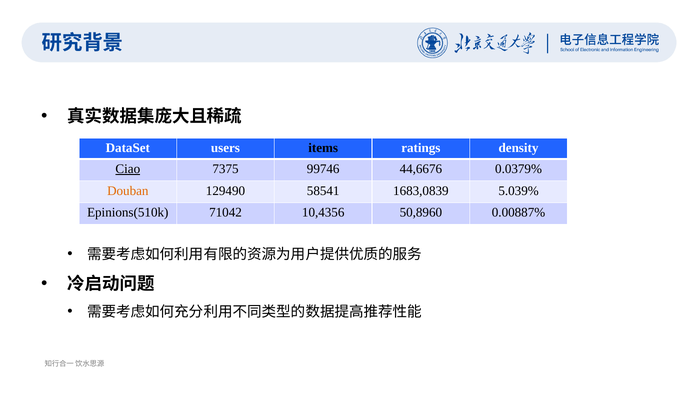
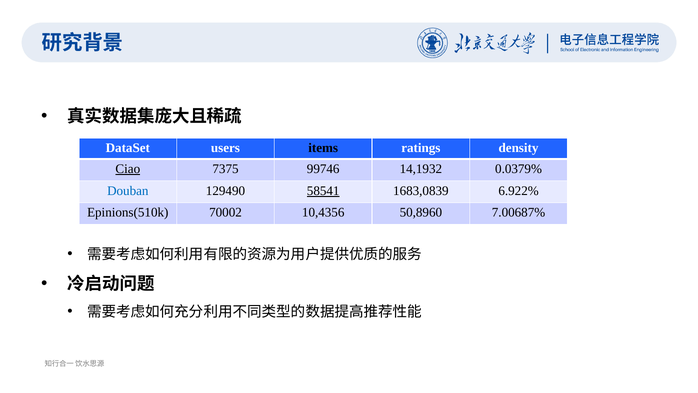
44,6676: 44,6676 -> 14,1932
Douban colour: orange -> blue
58541 underline: none -> present
5.039%: 5.039% -> 6.922%
71042: 71042 -> 70002
0.00887%: 0.00887% -> 7.00687%
